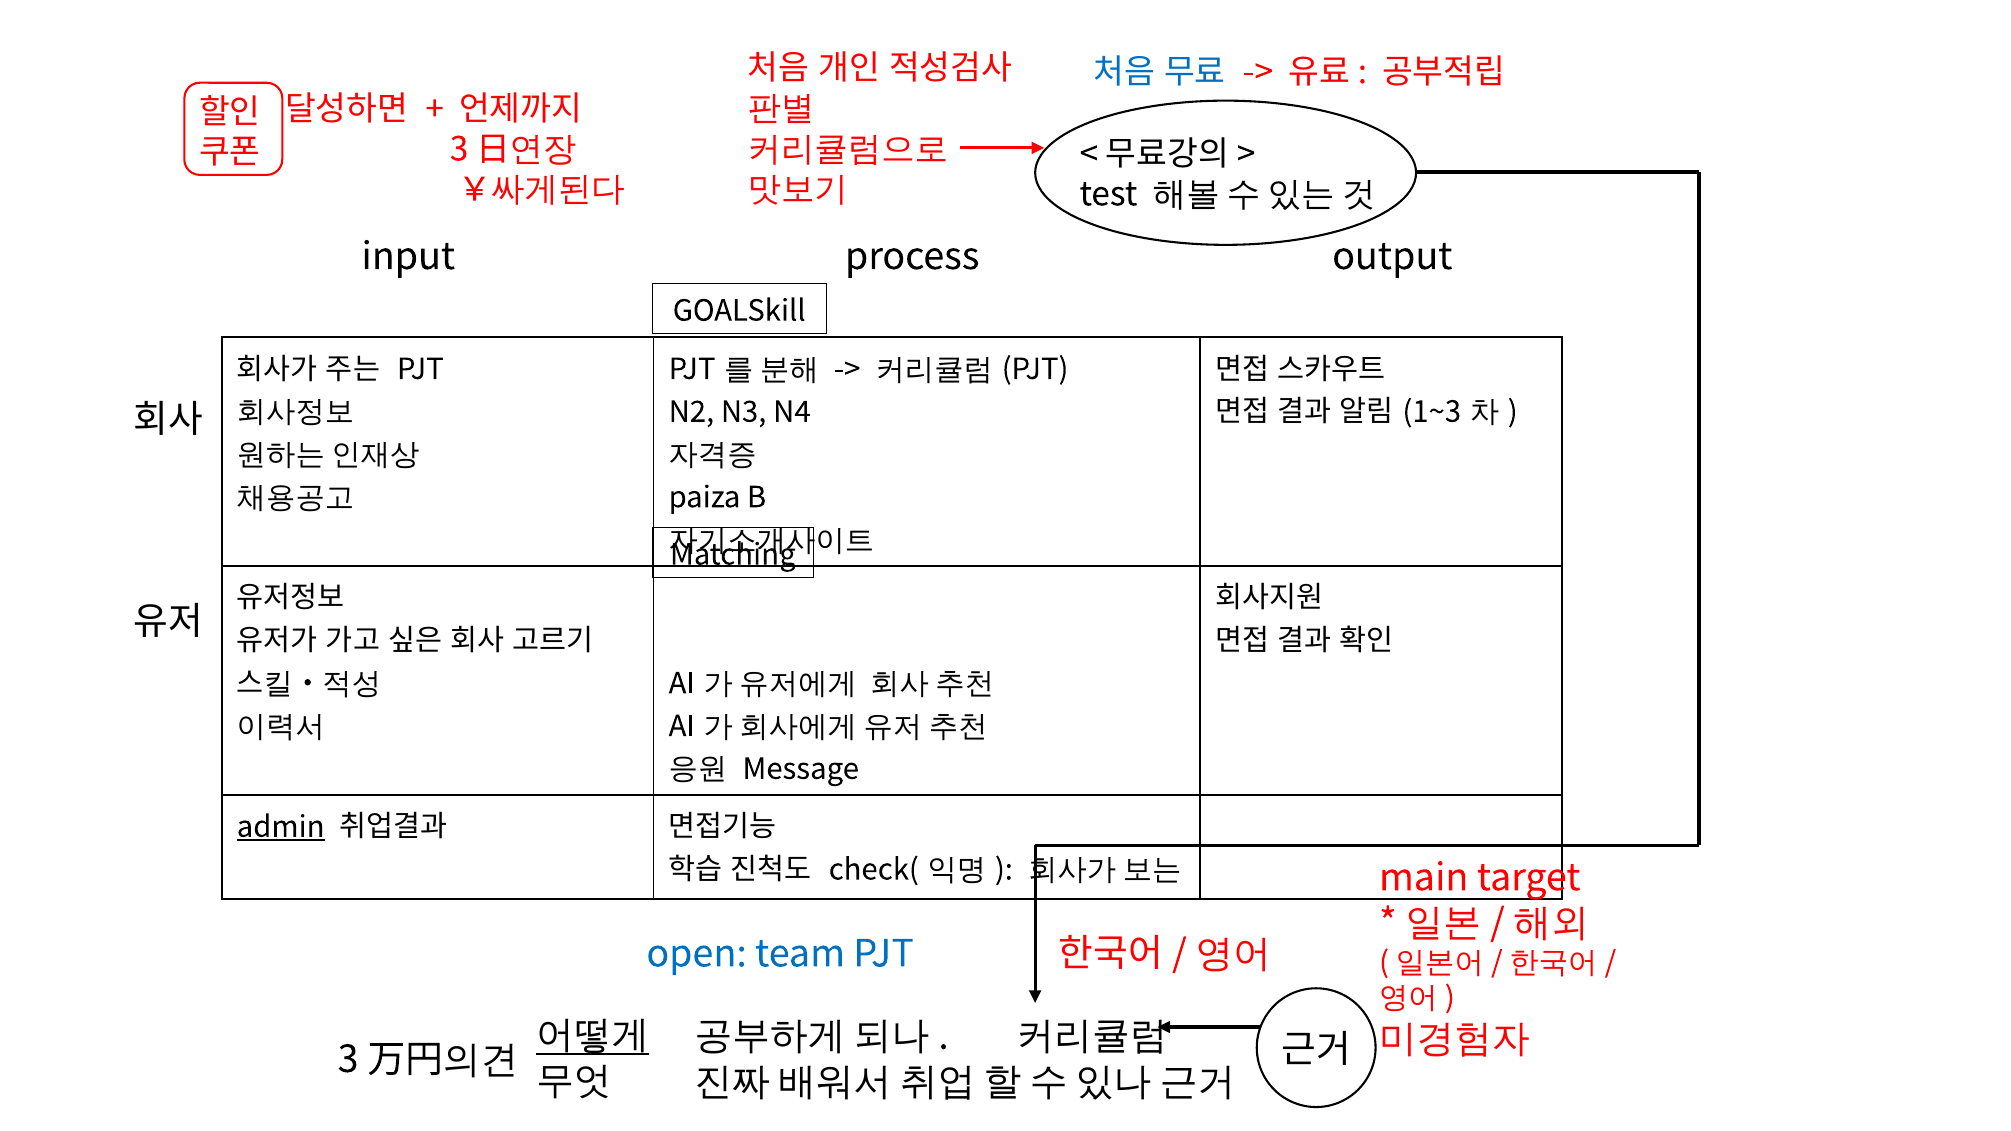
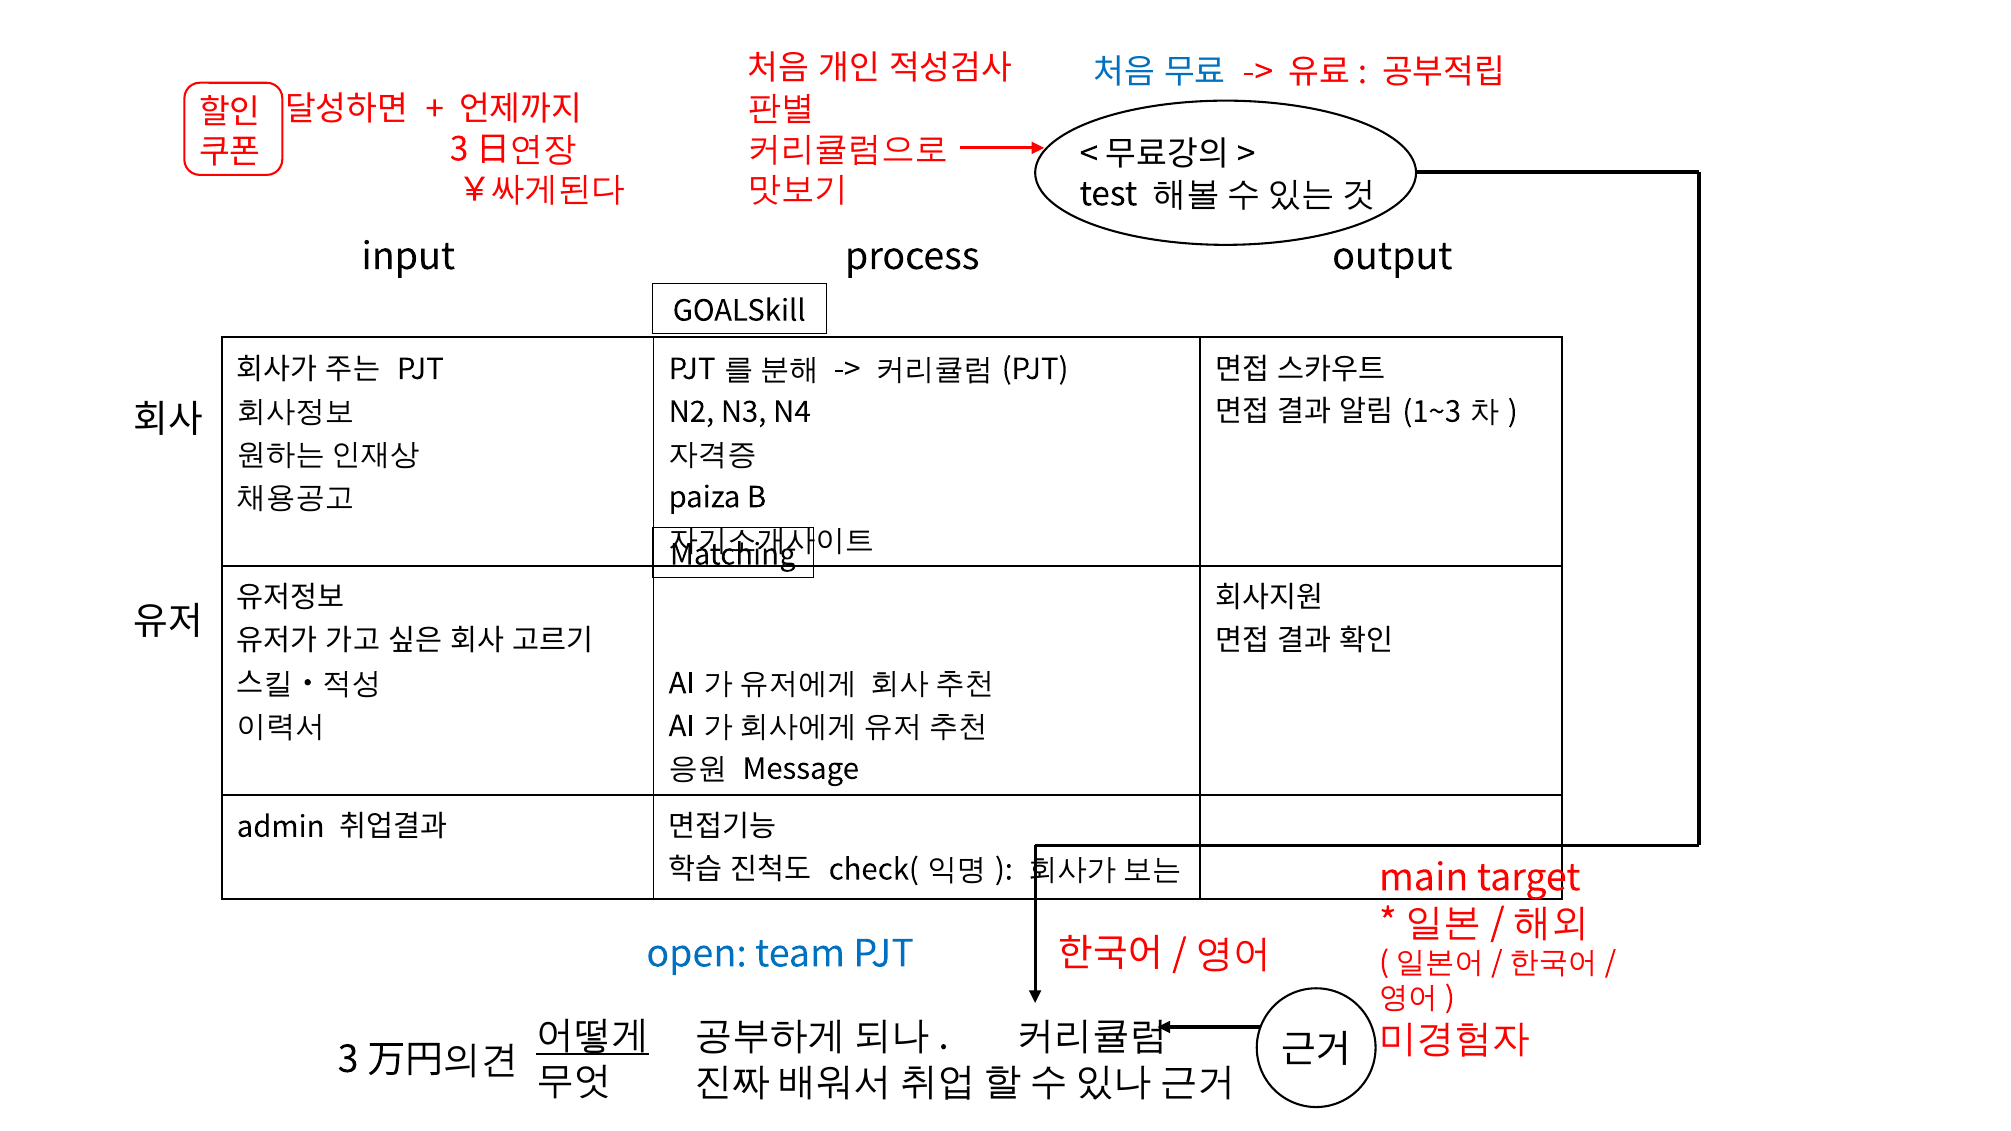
admin underline: present -> none
